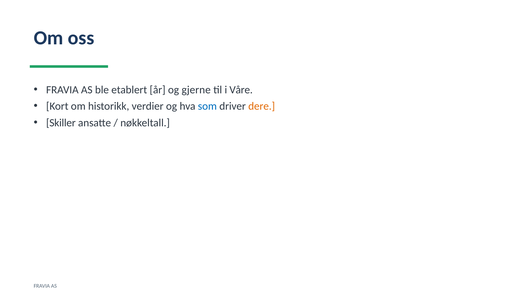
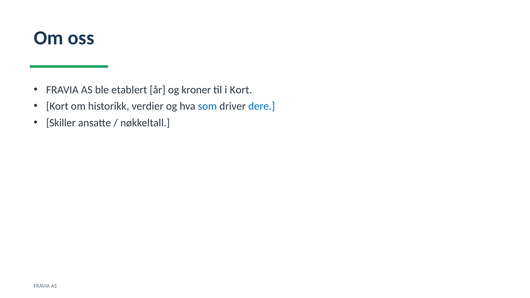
gjerne: gjerne -> kroner
i Våre: Våre -> Kort
dere colour: orange -> blue
